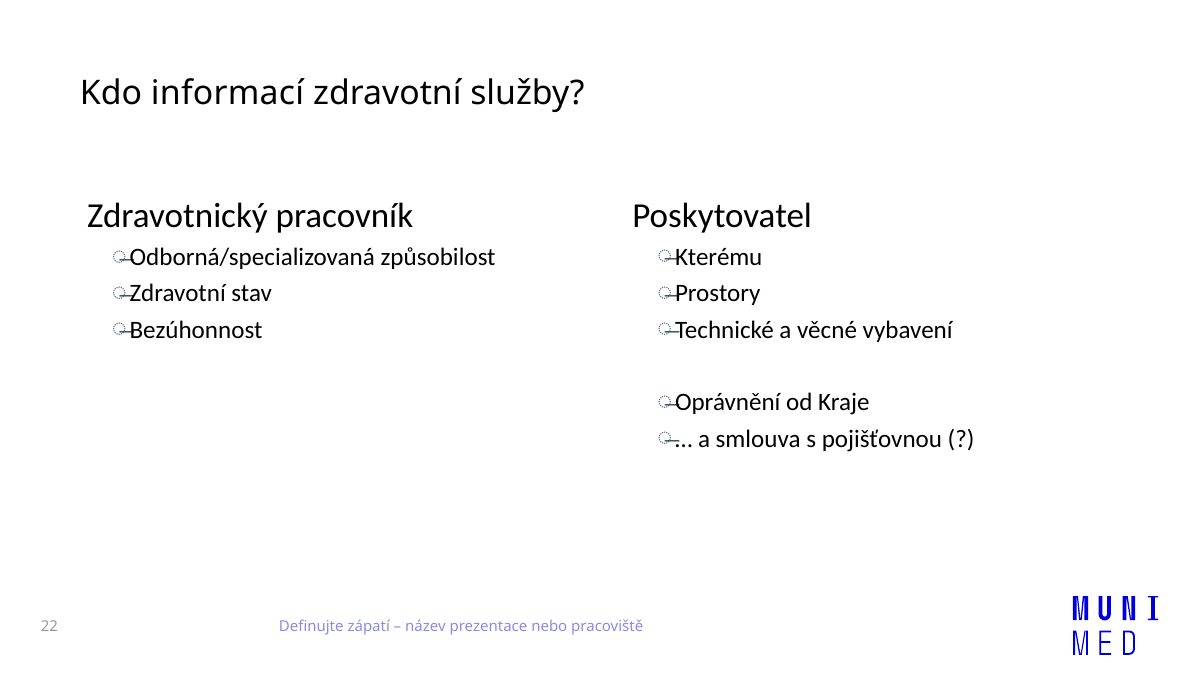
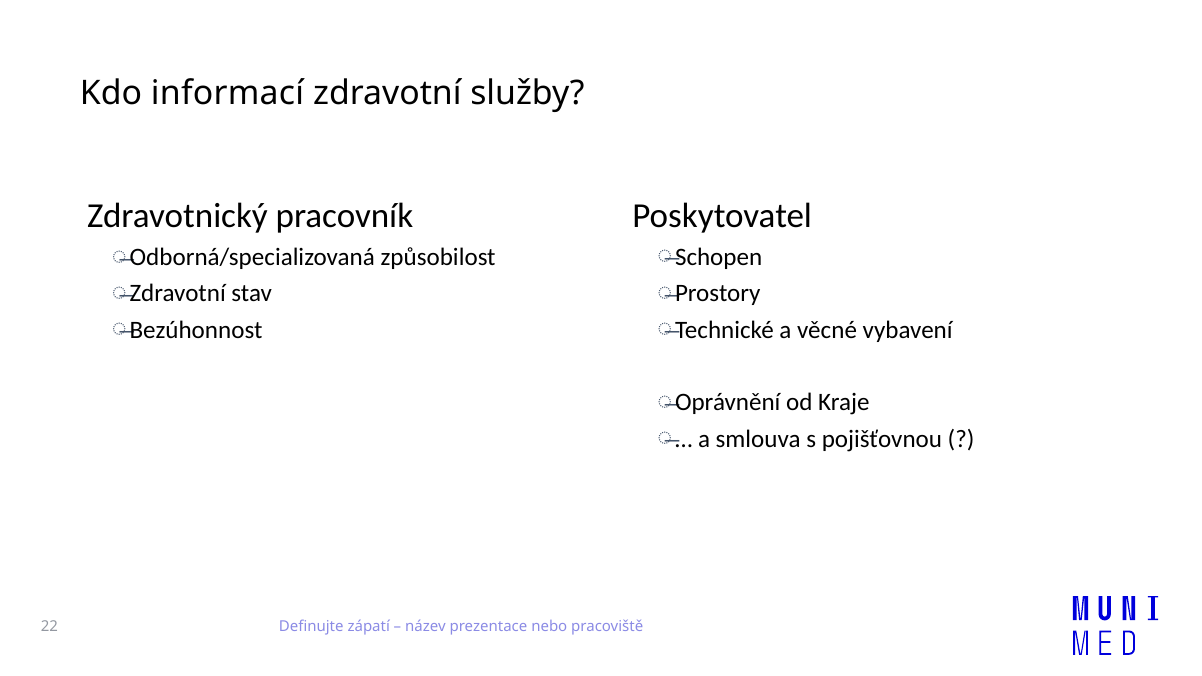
Kterému: Kterému -> Schopen
